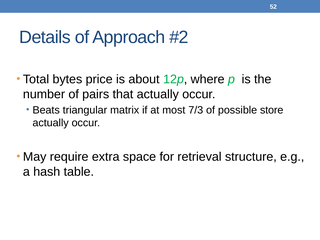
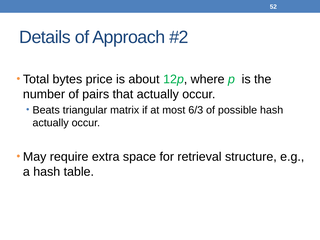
7/3: 7/3 -> 6/3
possible store: store -> hash
